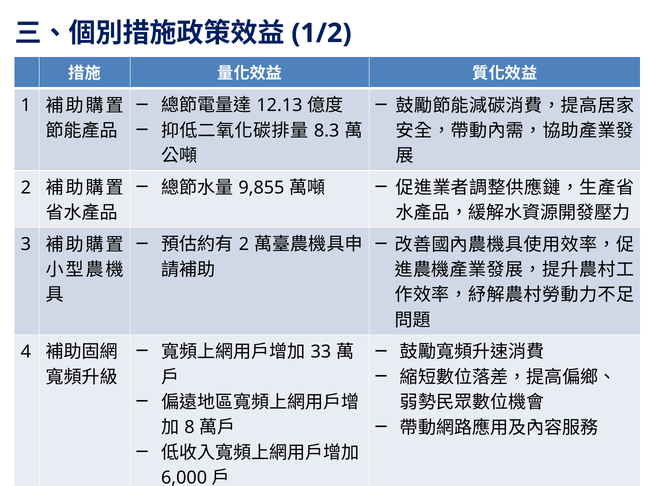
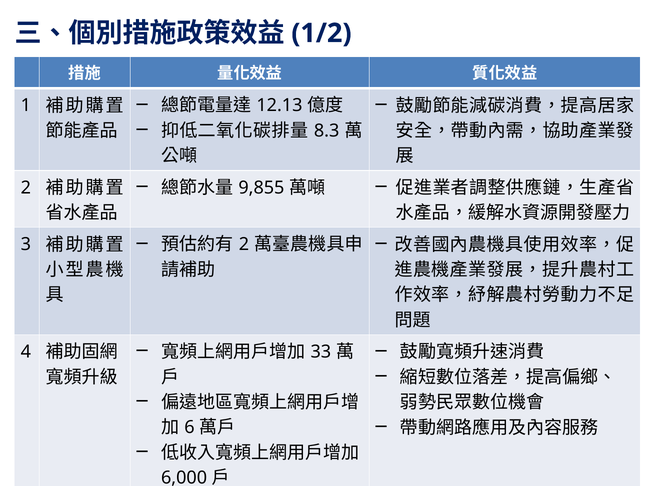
8: 8 -> 6
